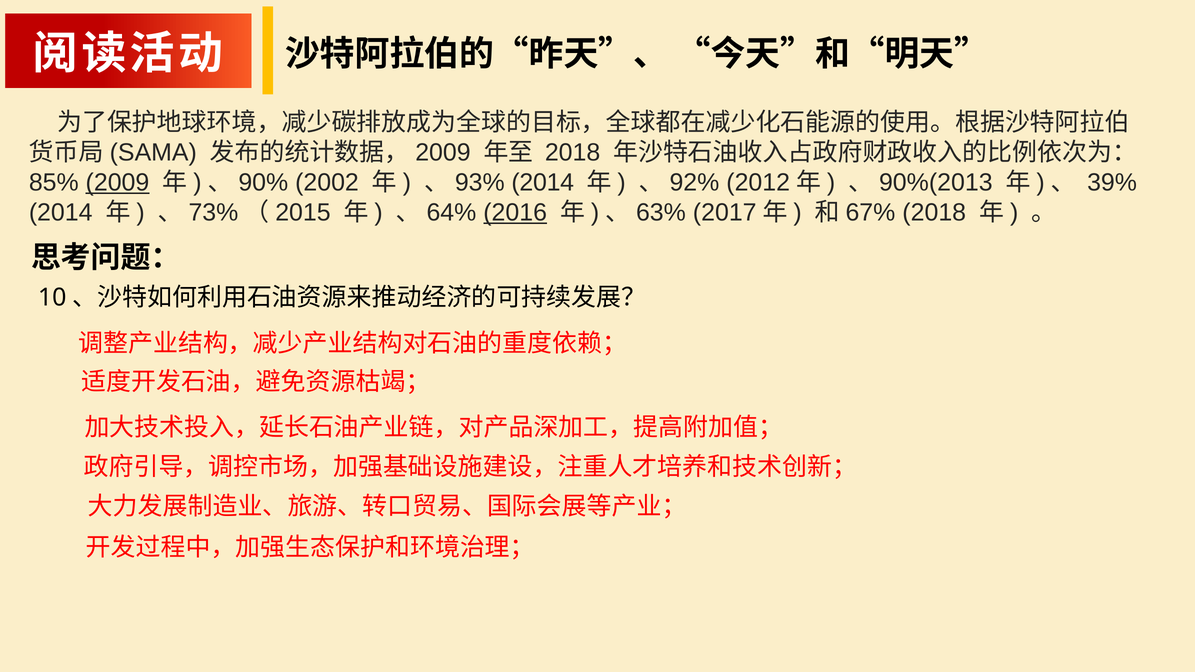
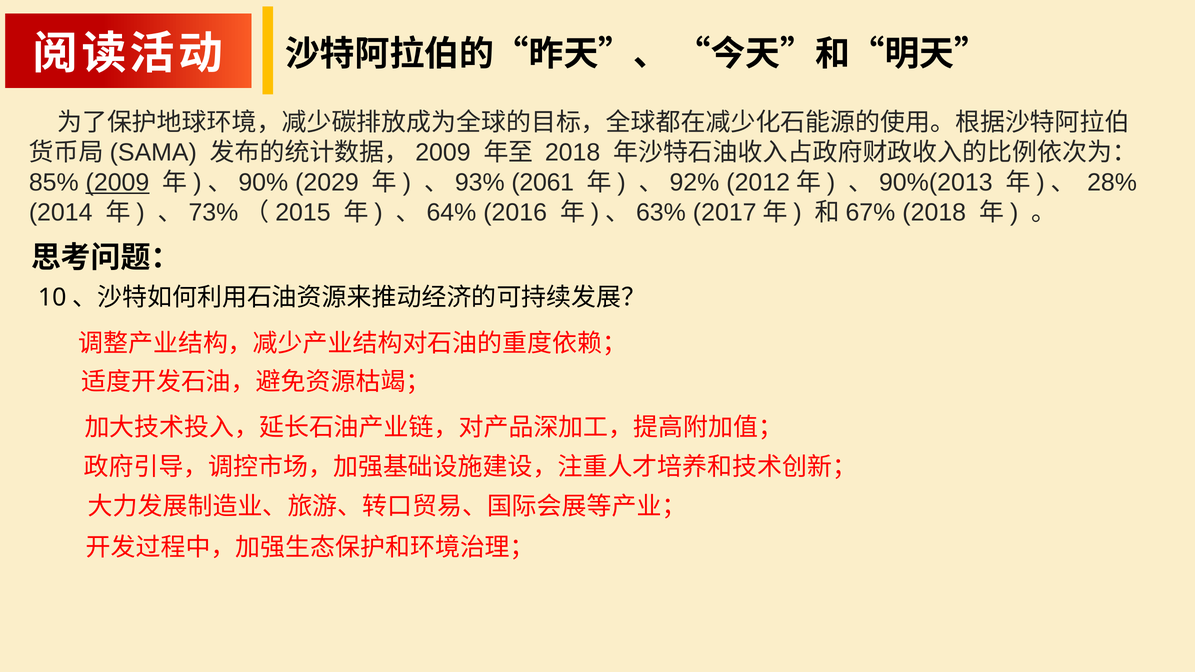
2002: 2002 -> 2029
、93% 2014: 2014 -> 2061
39%: 39% -> 28%
2016 underline: present -> none
